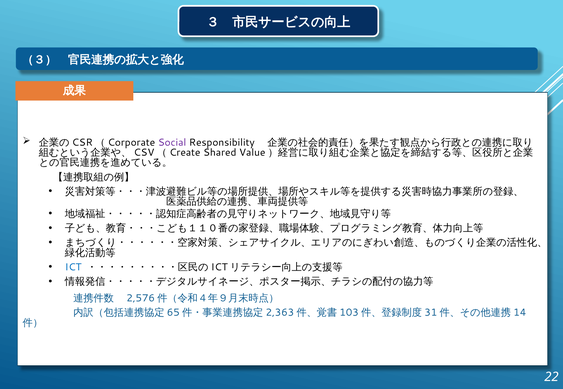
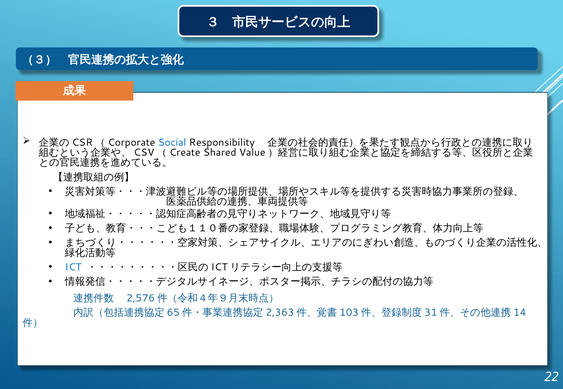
Social colour: purple -> blue
